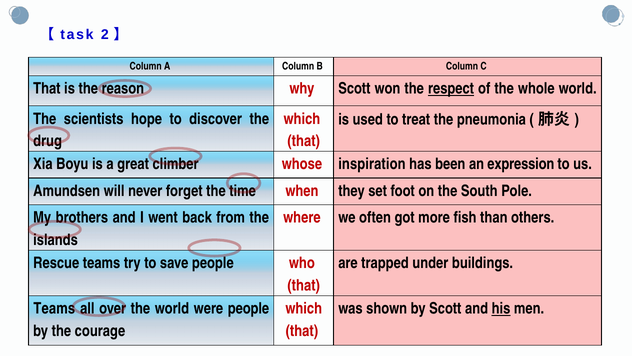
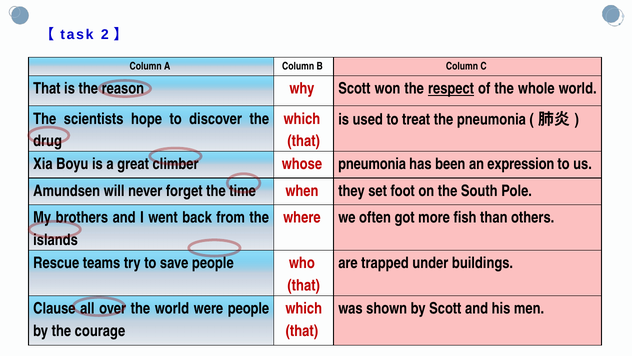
whose inspiration: inspiration -> pneumonia
Teams at (54, 308): Teams -> Clause
his underline: present -> none
